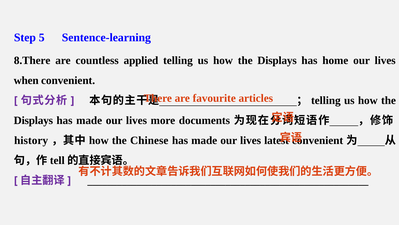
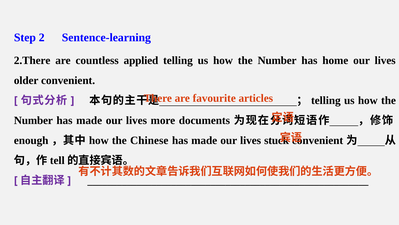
5: 5 -> 2
8.There: 8.There -> 2.There
Displays at (277, 60): Displays -> Number
when: when -> older
Displays at (33, 120): Displays -> Number
history: history -> enough
latest: latest -> stuck
